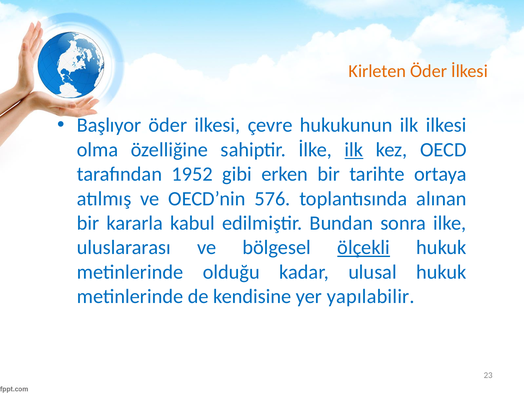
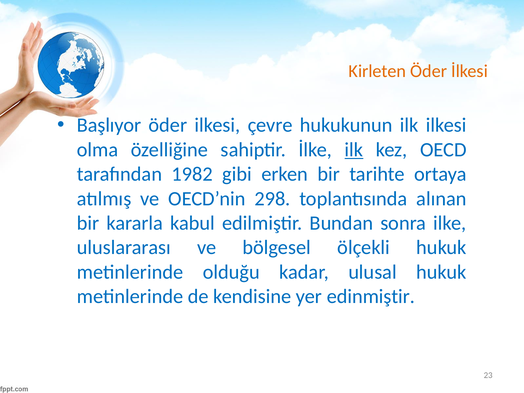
1952: 1952 -> 1982
576: 576 -> 298
ölçekli underline: present -> none
yapılabilir: yapılabilir -> edinmiştir
